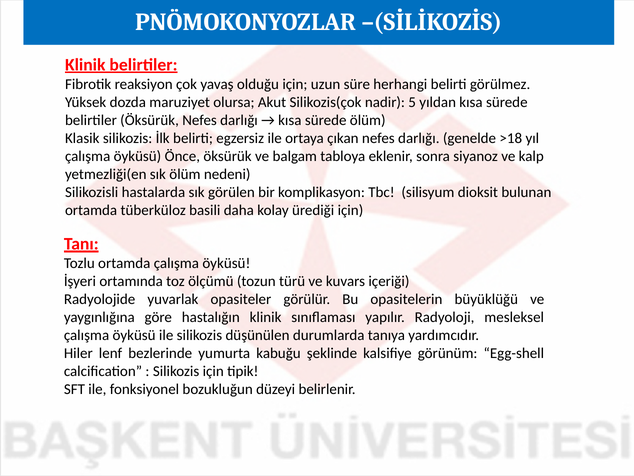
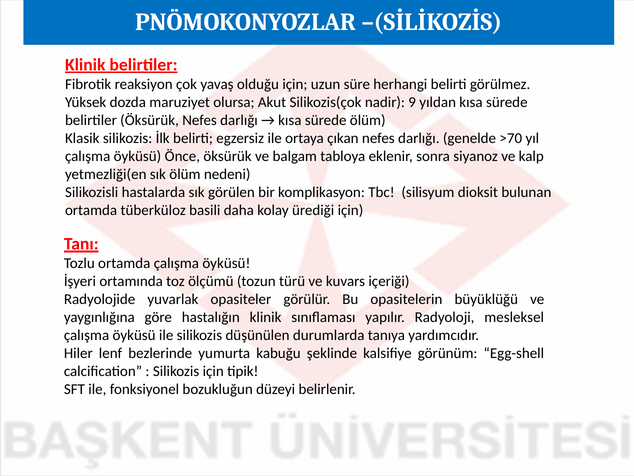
5: 5 -> 9
>18: >18 -> >70
